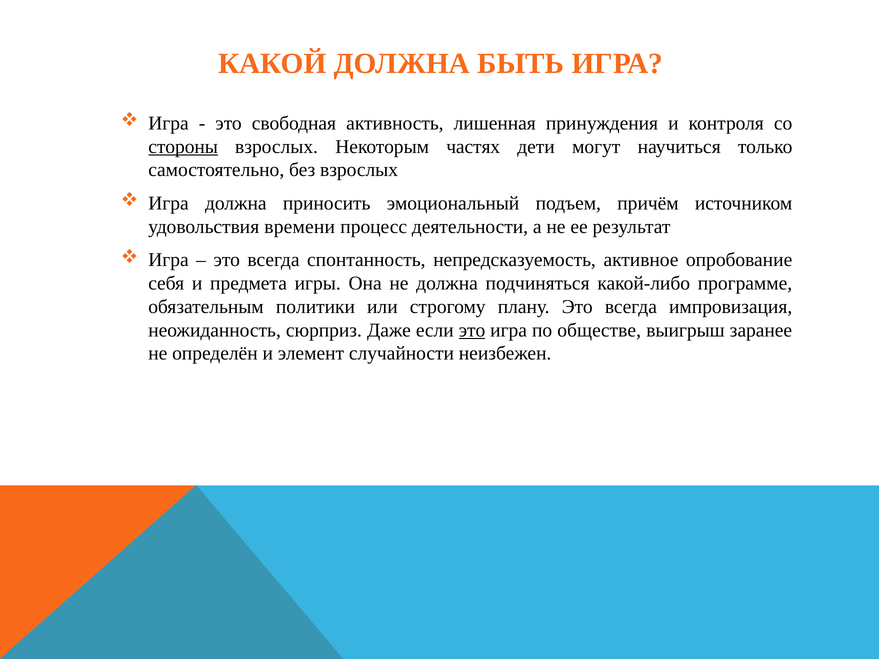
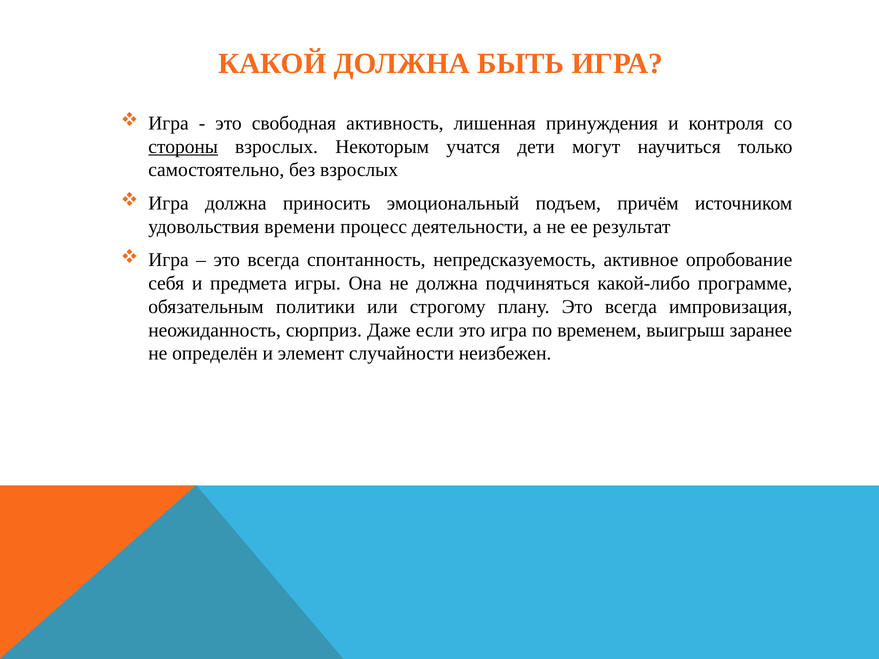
частях: частях -> учатся
это at (472, 330) underline: present -> none
обществе: обществе -> временем
